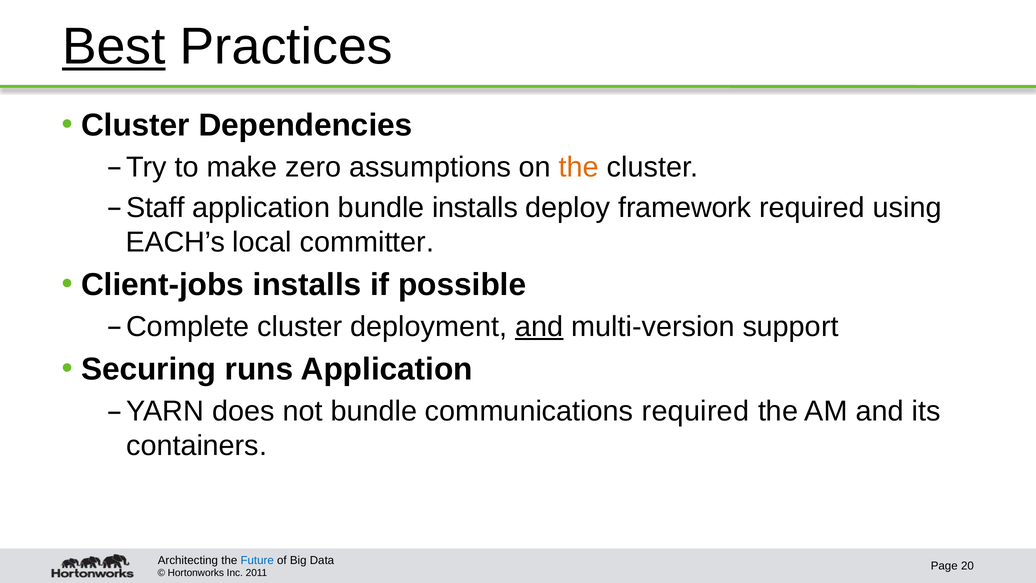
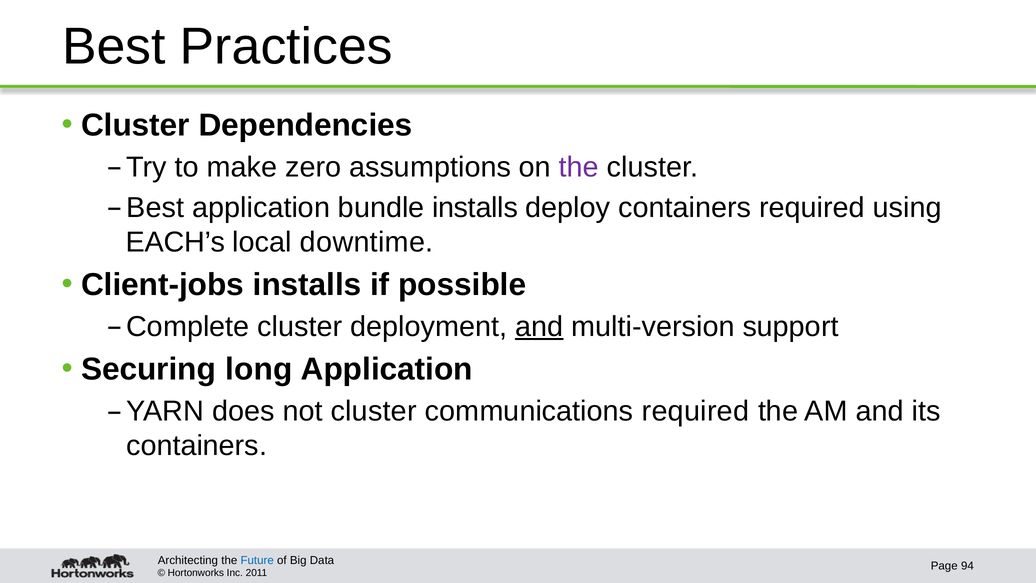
Best at (114, 47) underline: present -> none
the at (579, 167) colour: orange -> purple
Staff at (155, 207): Staff -> Best
deploy framework: framework -> containers
committer: committer -> downtime
runs: runs -> long
not bundle: bundle -> cluster
20: 20 -> 94
